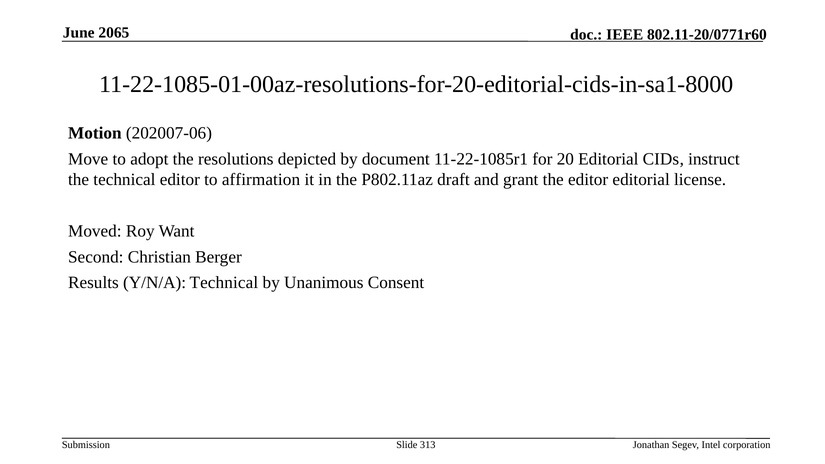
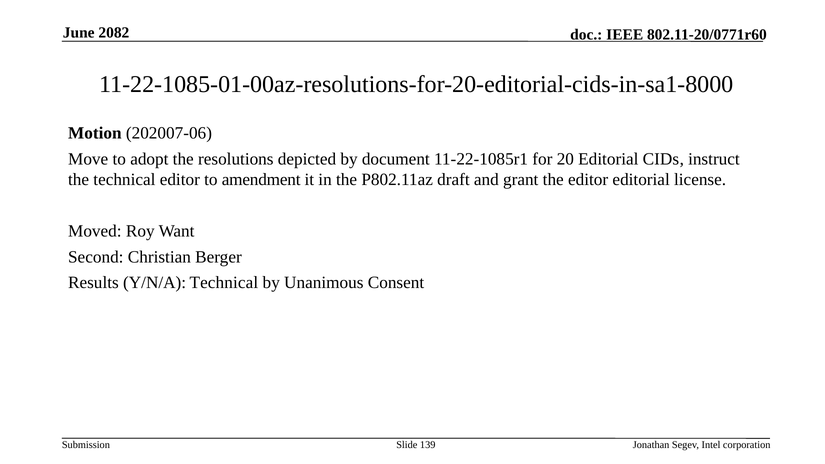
2065: 2065 -> 2082
affirmation: affirmation -> amendment
313: 313 -> 139
